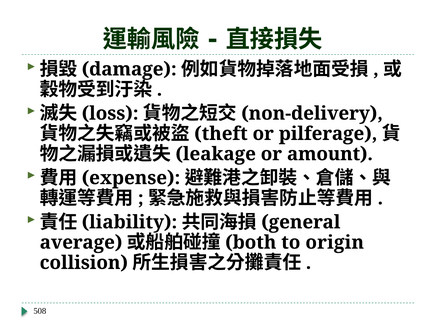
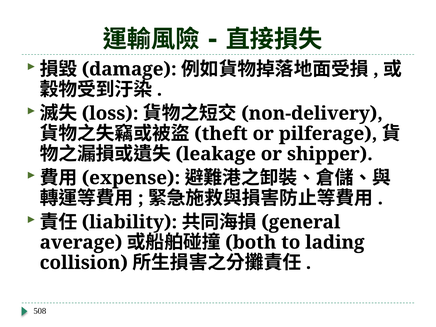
amount: amount -> shipper
origin: origin -> lading
